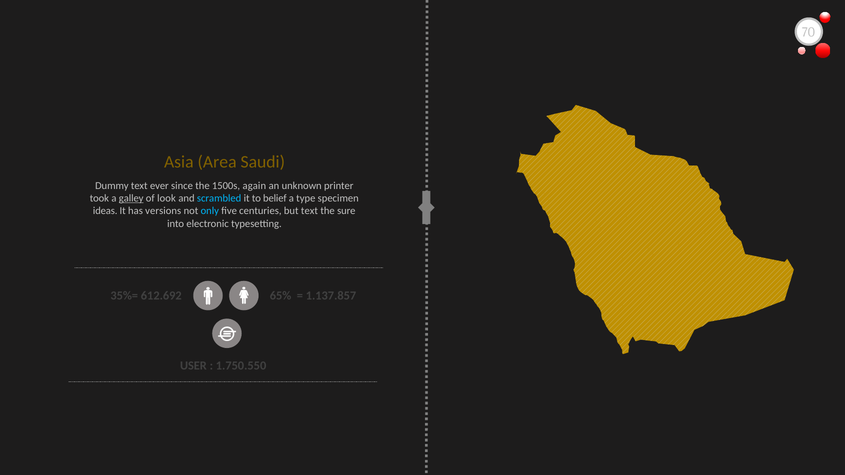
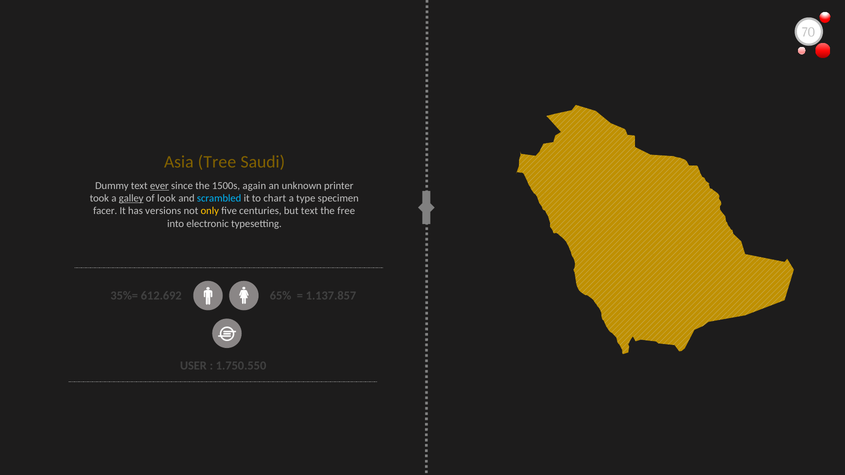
Area: Area -> Tree
ever underline: none -> present
belief: belief -> chart
ideas: ideas -> facer
only colour: light blue -> yellow
sure: sure -> free
